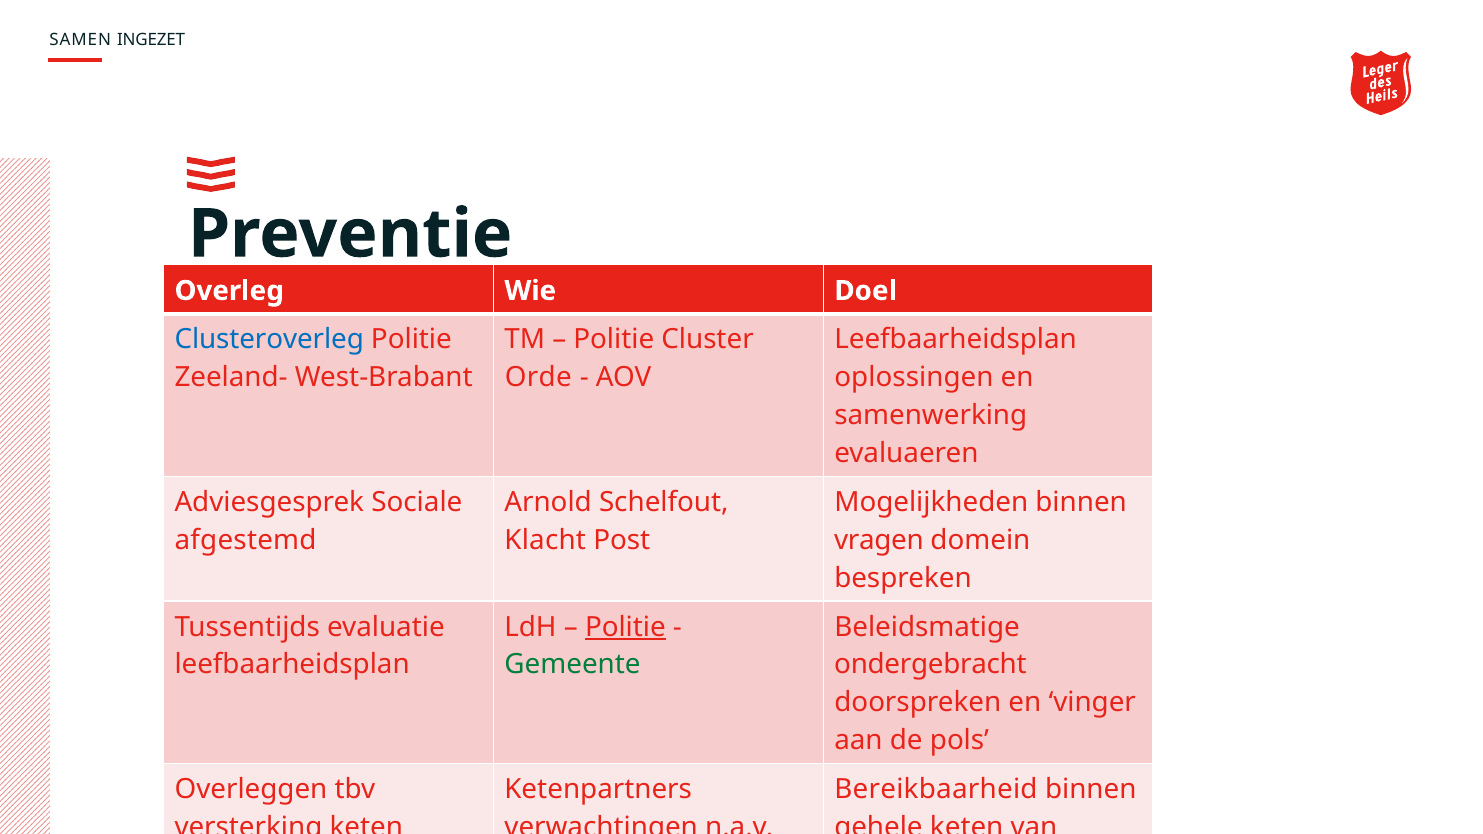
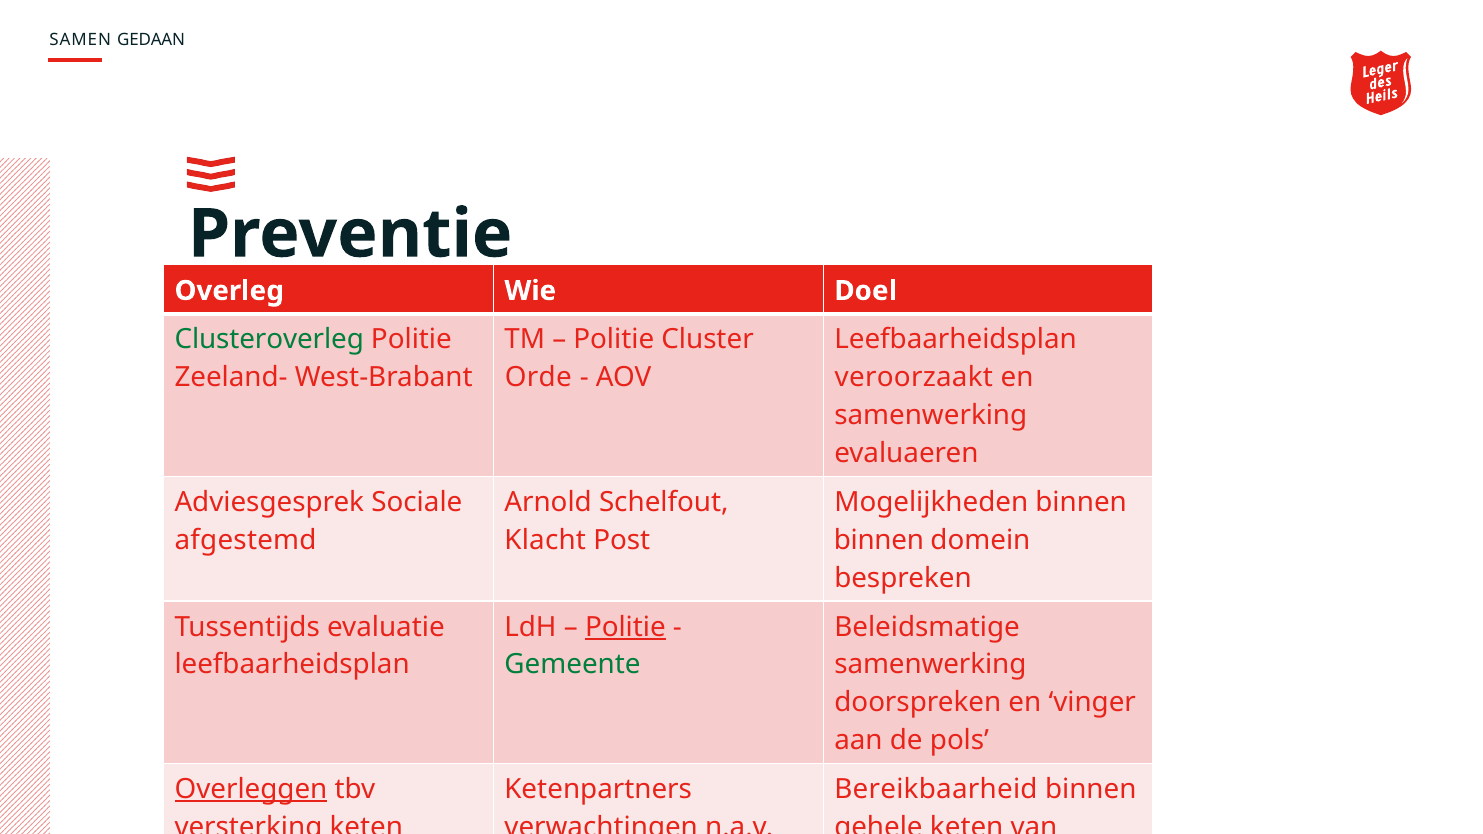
INGEZET: INGEZET -> GEDAAN
Clusteroverleg colour: blue -> green
oplossingen: oplossingen -> veroorzaakt
vragen at (879, 540): vragen -> binnen
ondergebracht at (930, 665): ondergebracht -> samenwerking
Overleggen underline: none -> present
